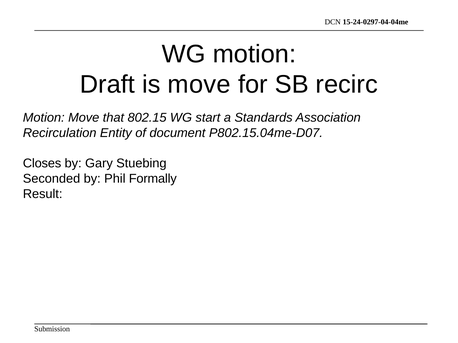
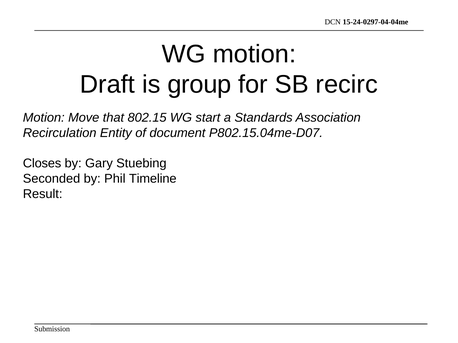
is move: move -> group
Formally: Formally -> Timeline
